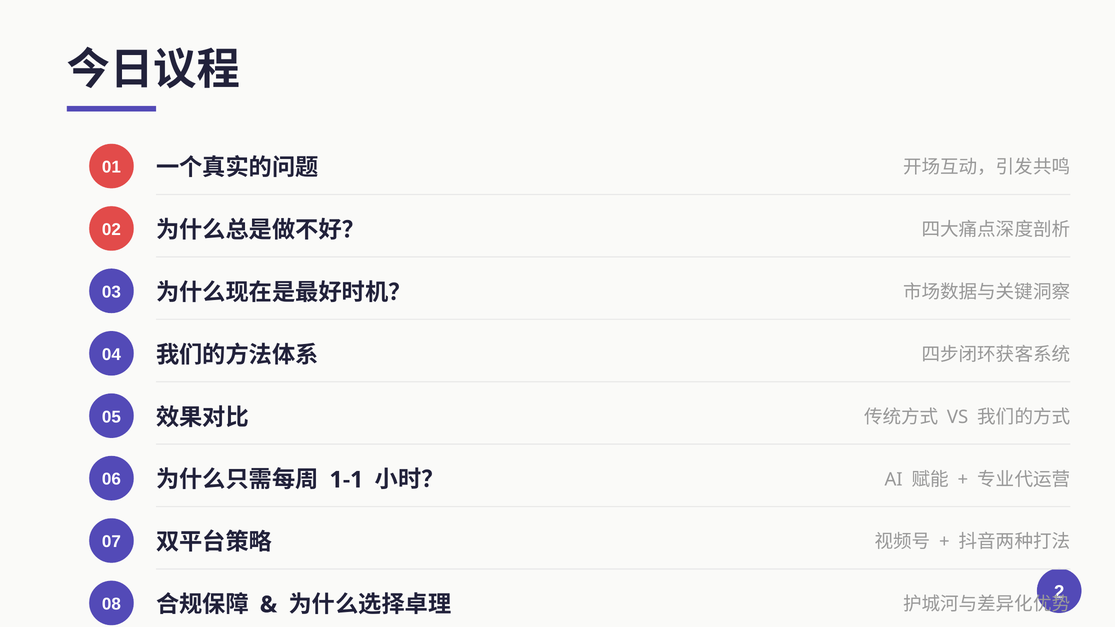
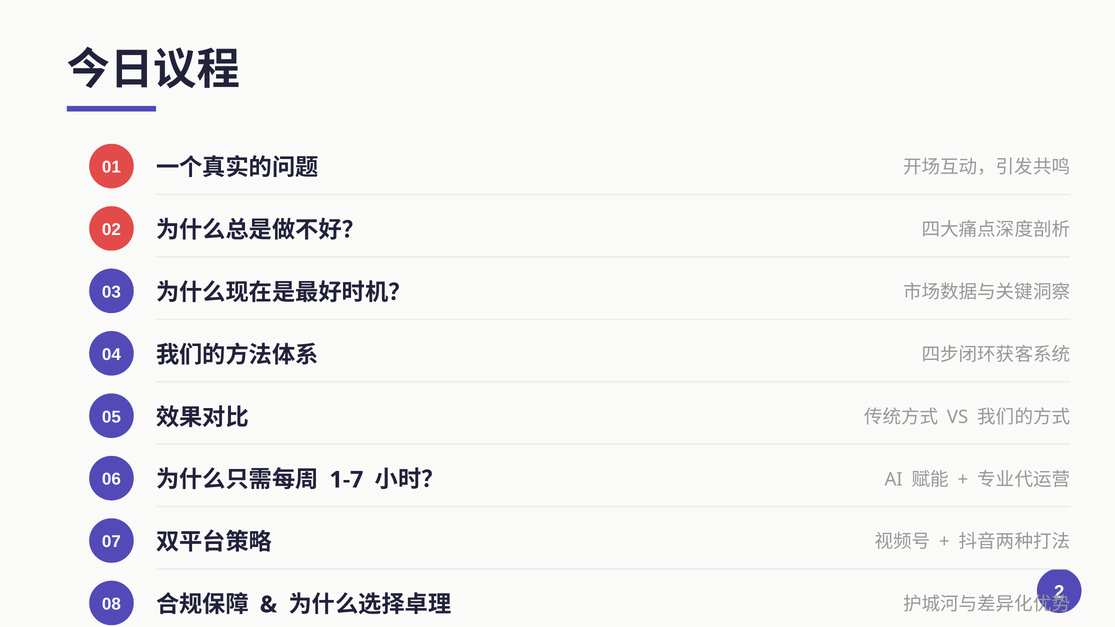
1-1: 1-1 -> 1-7
